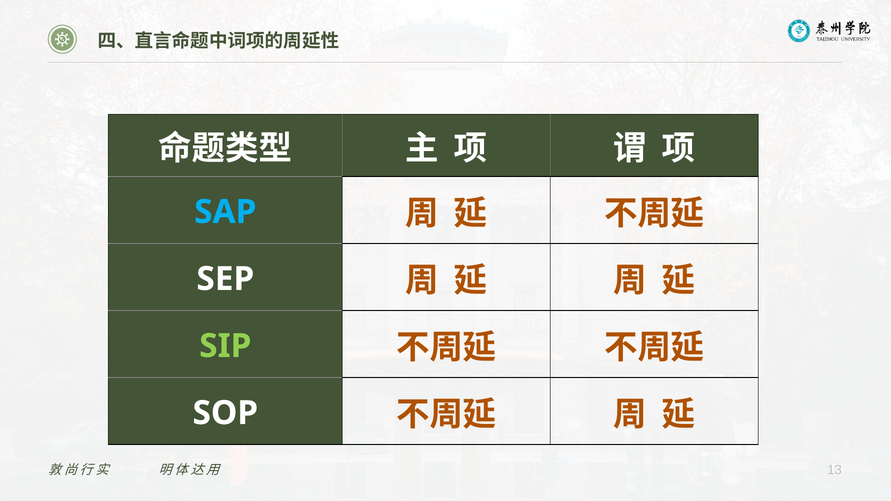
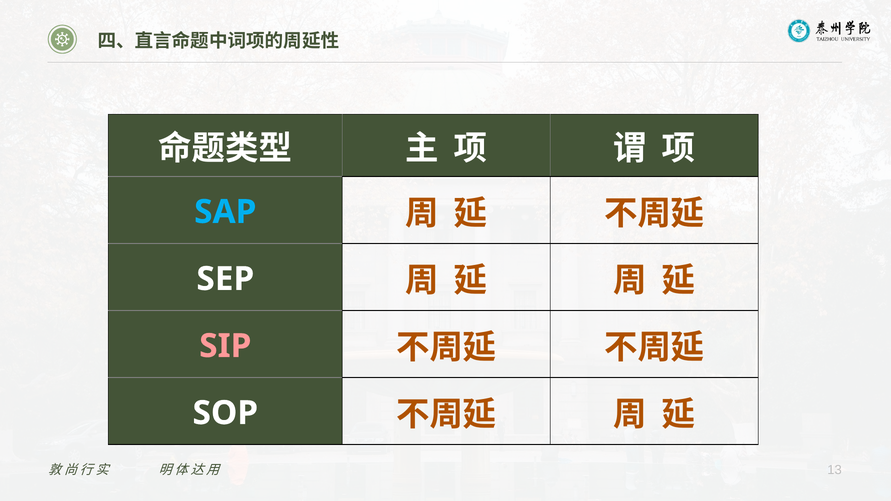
SIP colour: light green -> pink
